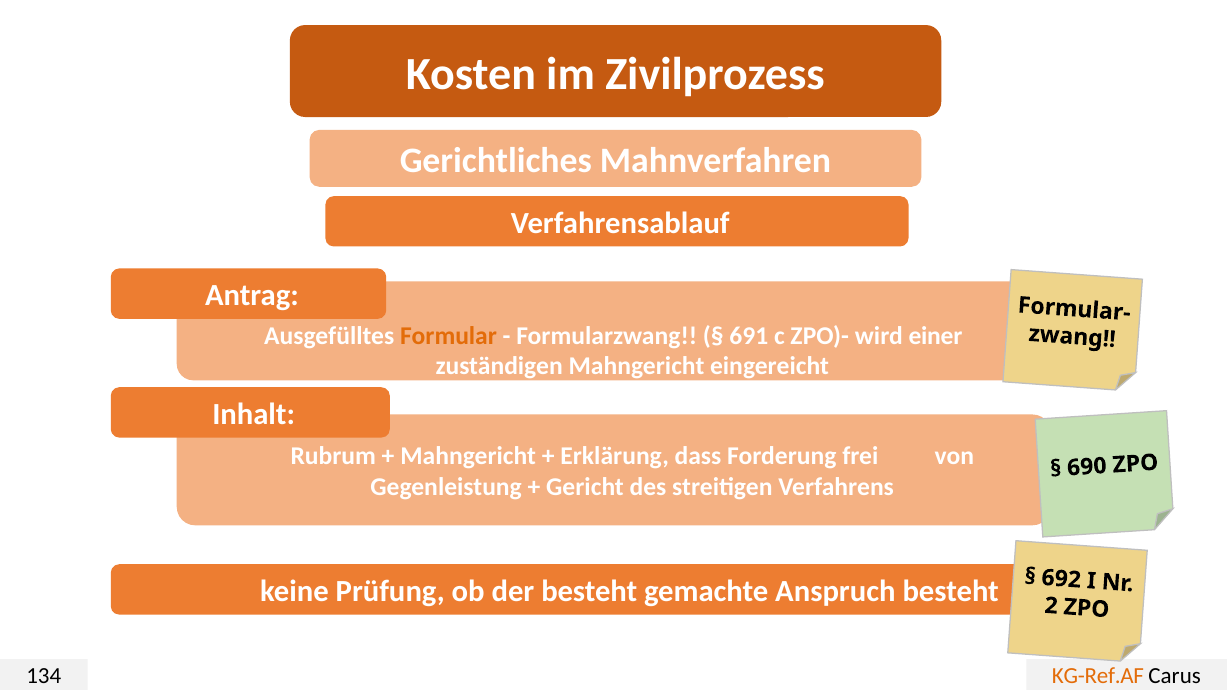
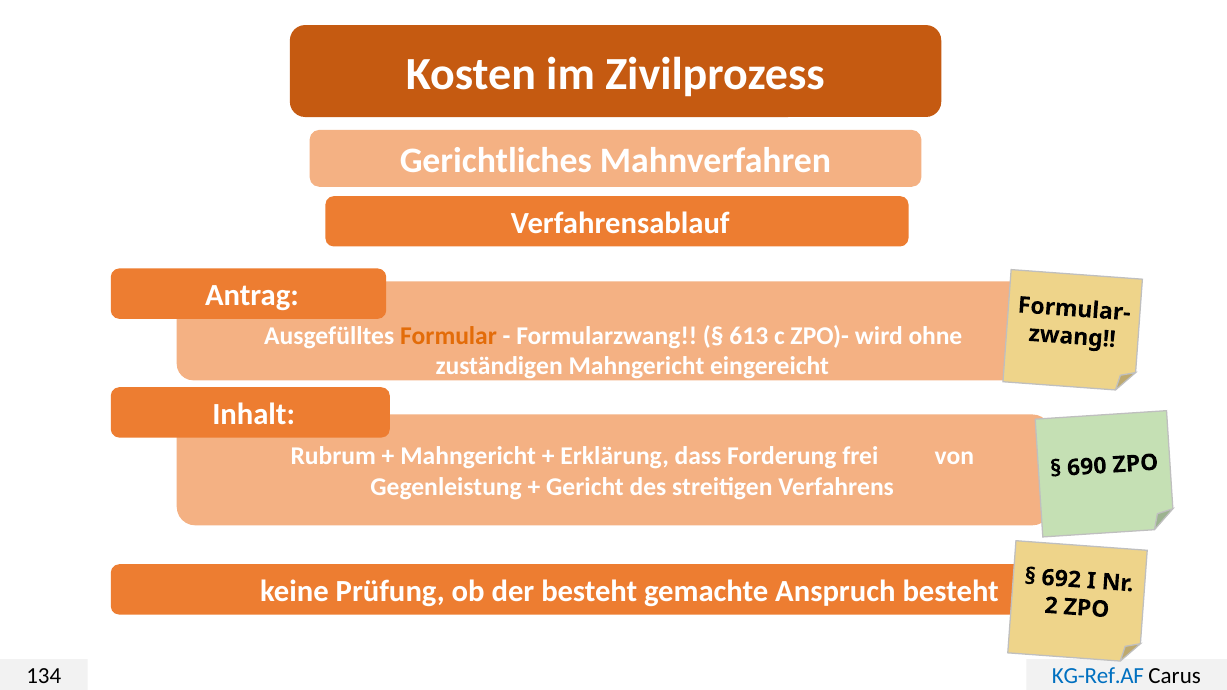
691: 691 -> 613
einer: einer -> ohne
KG-Ref.AF colour: orange -> blue
